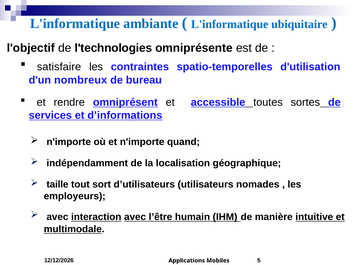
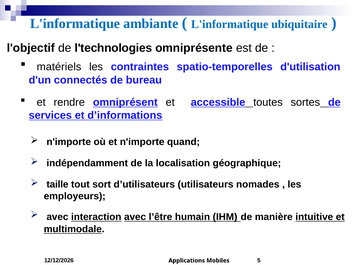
satisfaire: satisfaire -> matériels
nombreux: nombreux -> connectés
